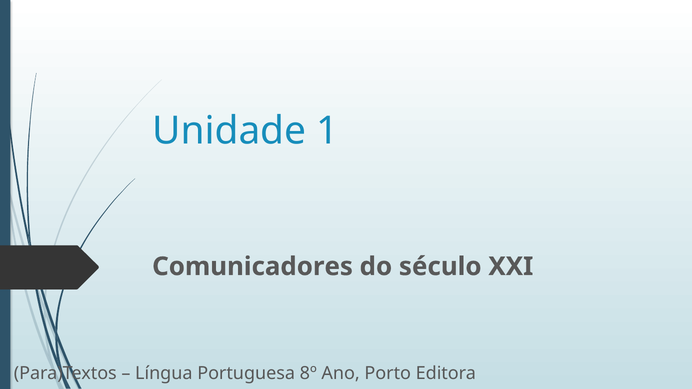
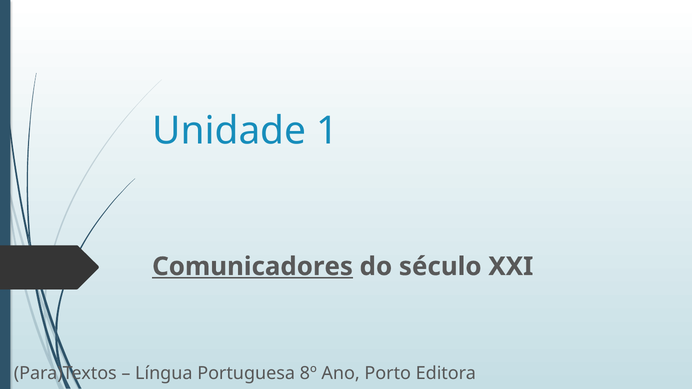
Comunicadores underline: none -> present
